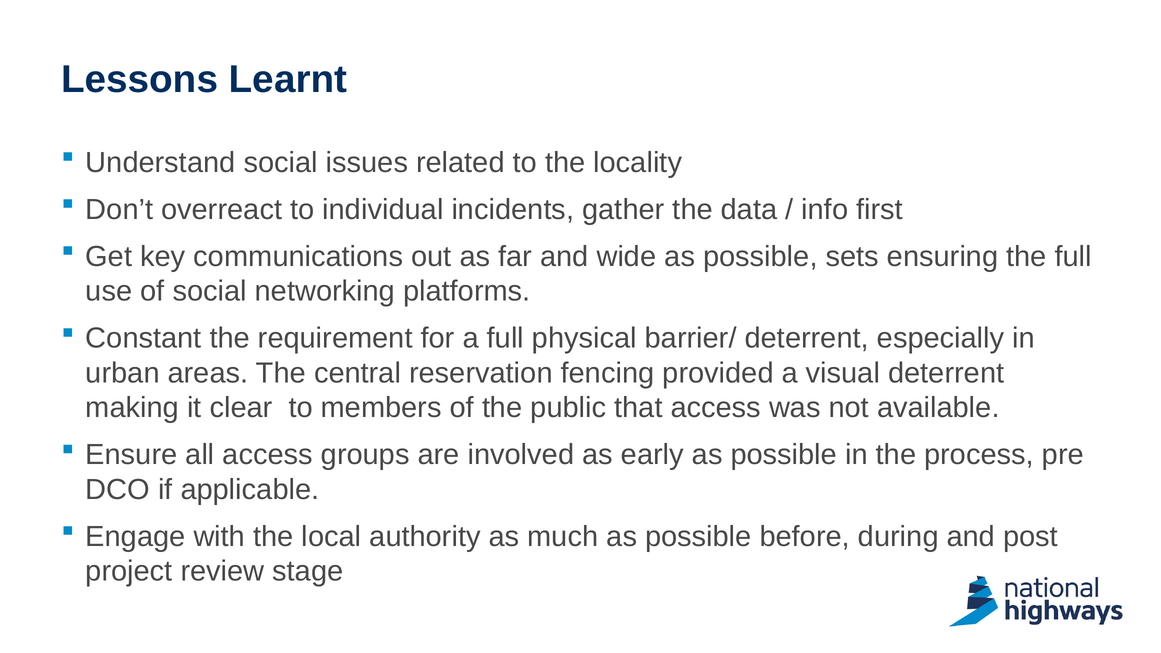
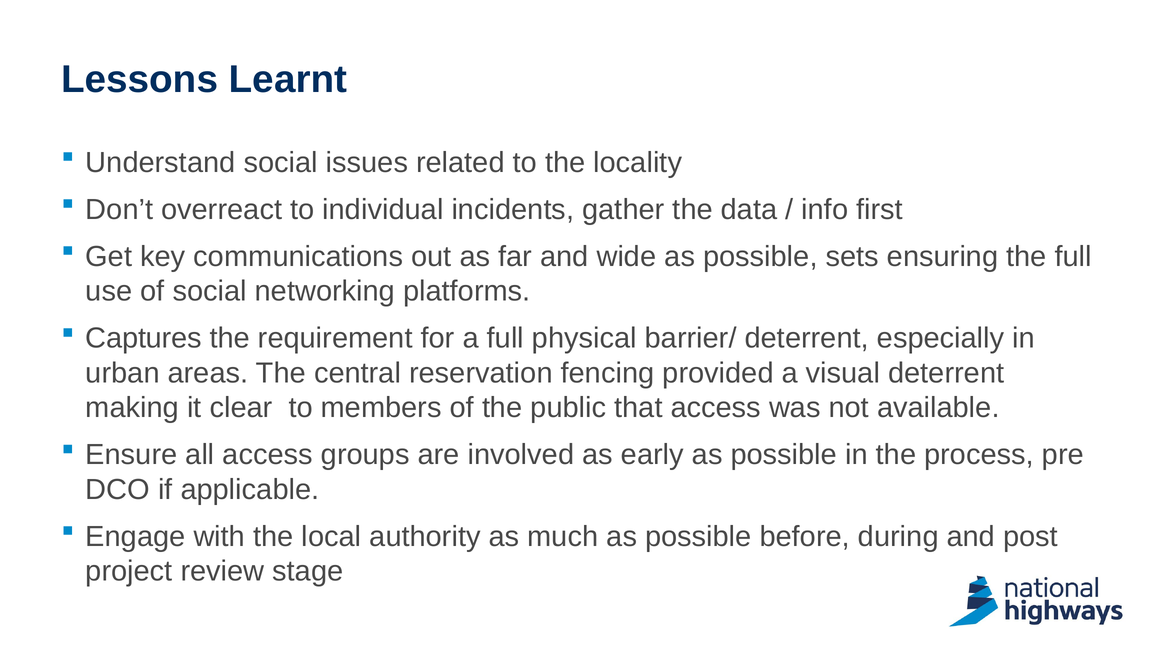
Constant: Constant -> Captures
